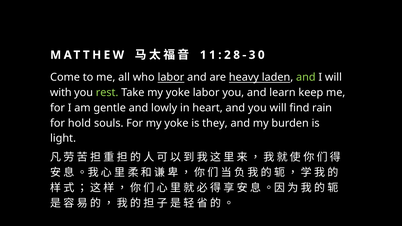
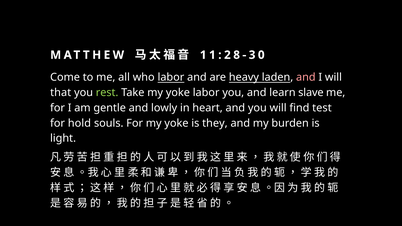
and at (306, 77) colour: light green -> pink
with: with -> that
keep: keep -> slave
rain: rain -> test
